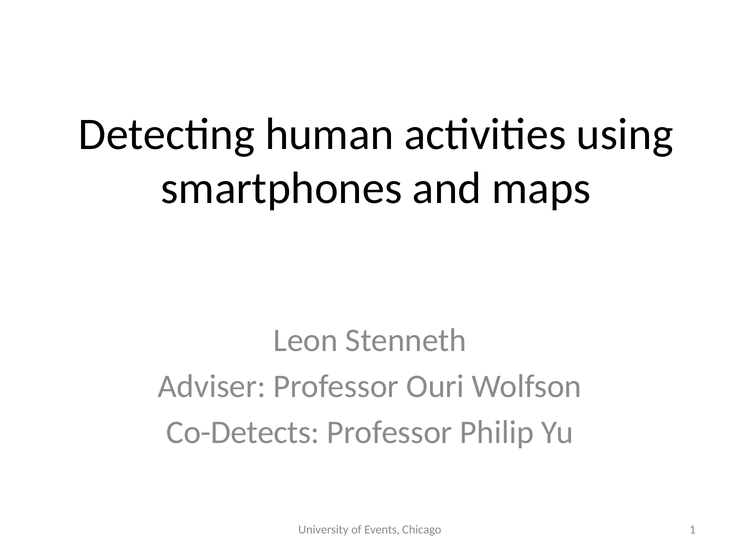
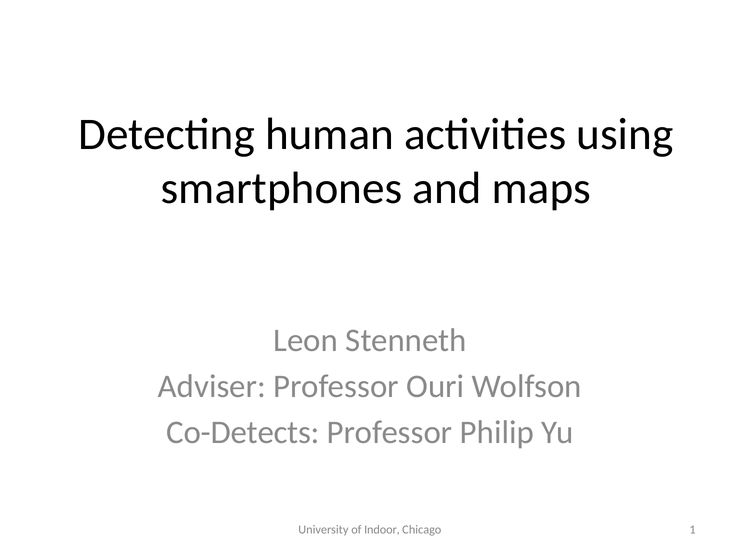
Events: Events -> Indoor
